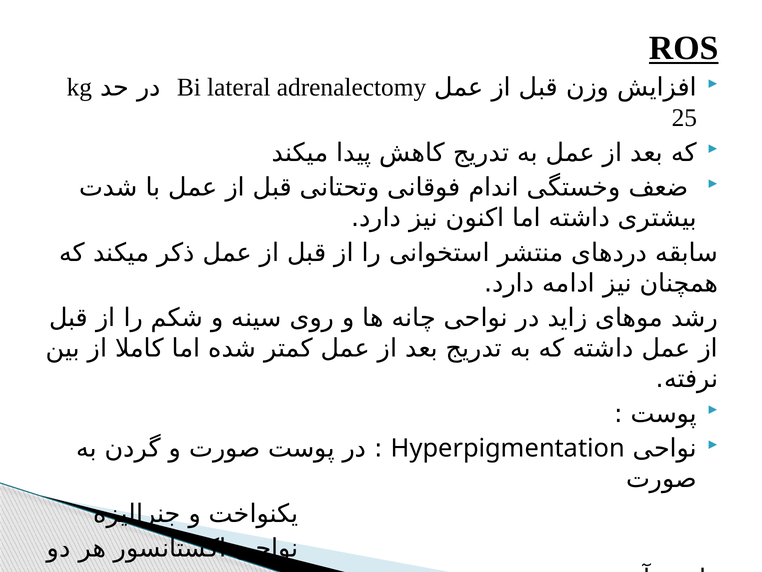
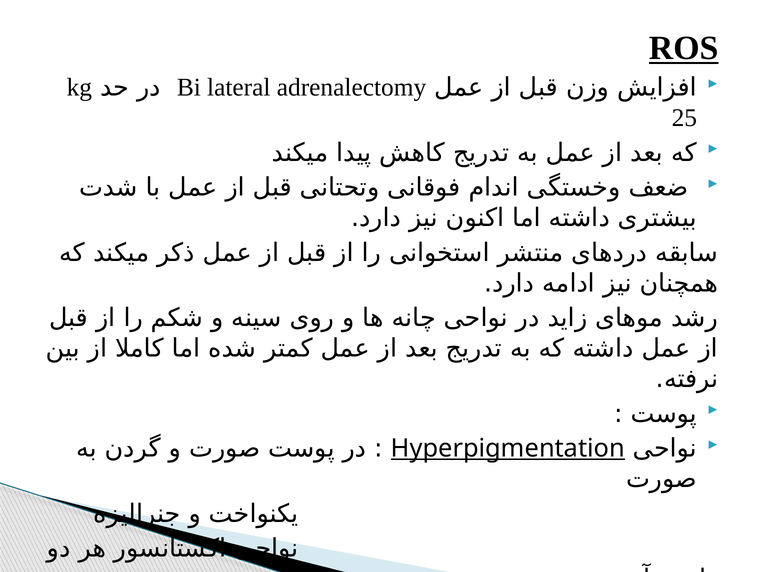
Hyperpigmentation underline: none -> present
